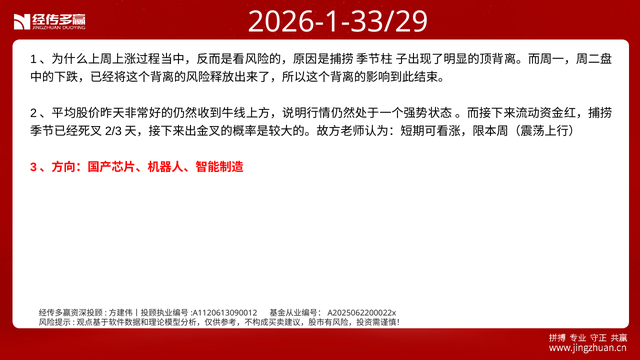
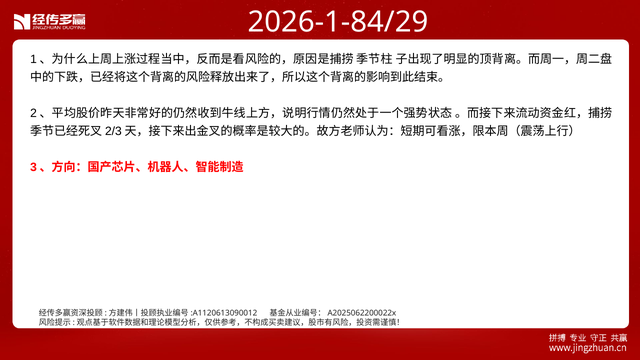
2026-1-33/29: 2026-1-33/29 -> 2026-1-84/29
